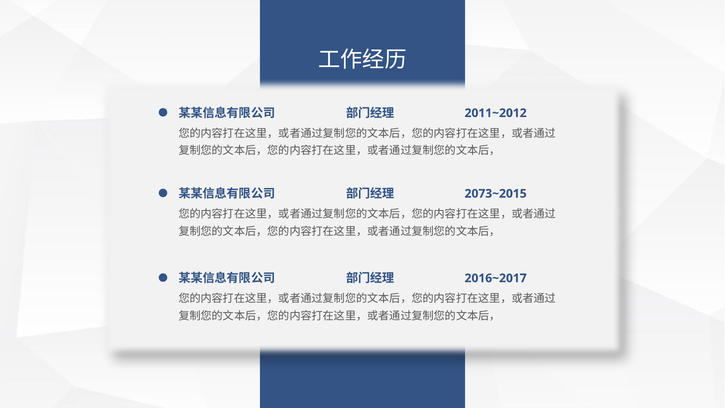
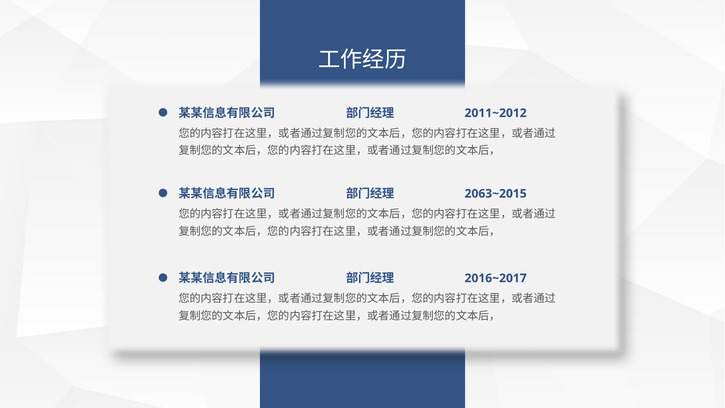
2073~2015: 2073~2015 -> 2063~2015
